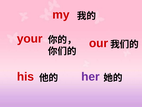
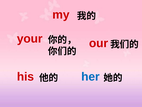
her colour: purple -> blue
